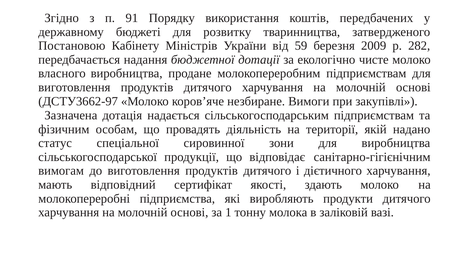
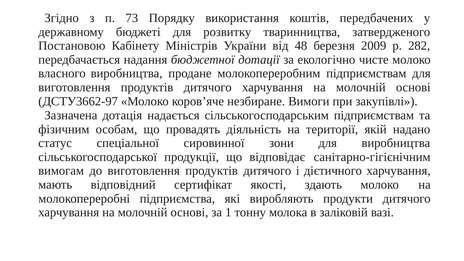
91: 91 -> 73
59: 59 -> 48
